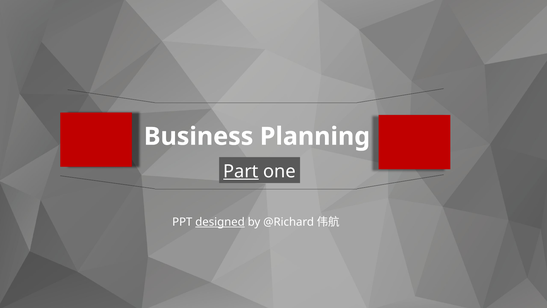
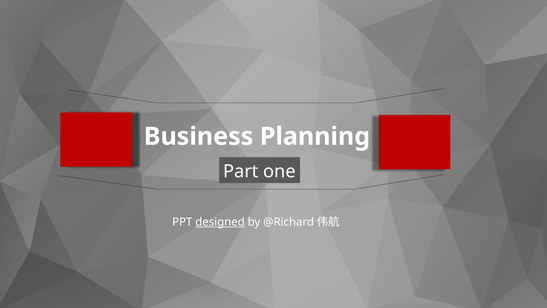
Part underline: present -> none
